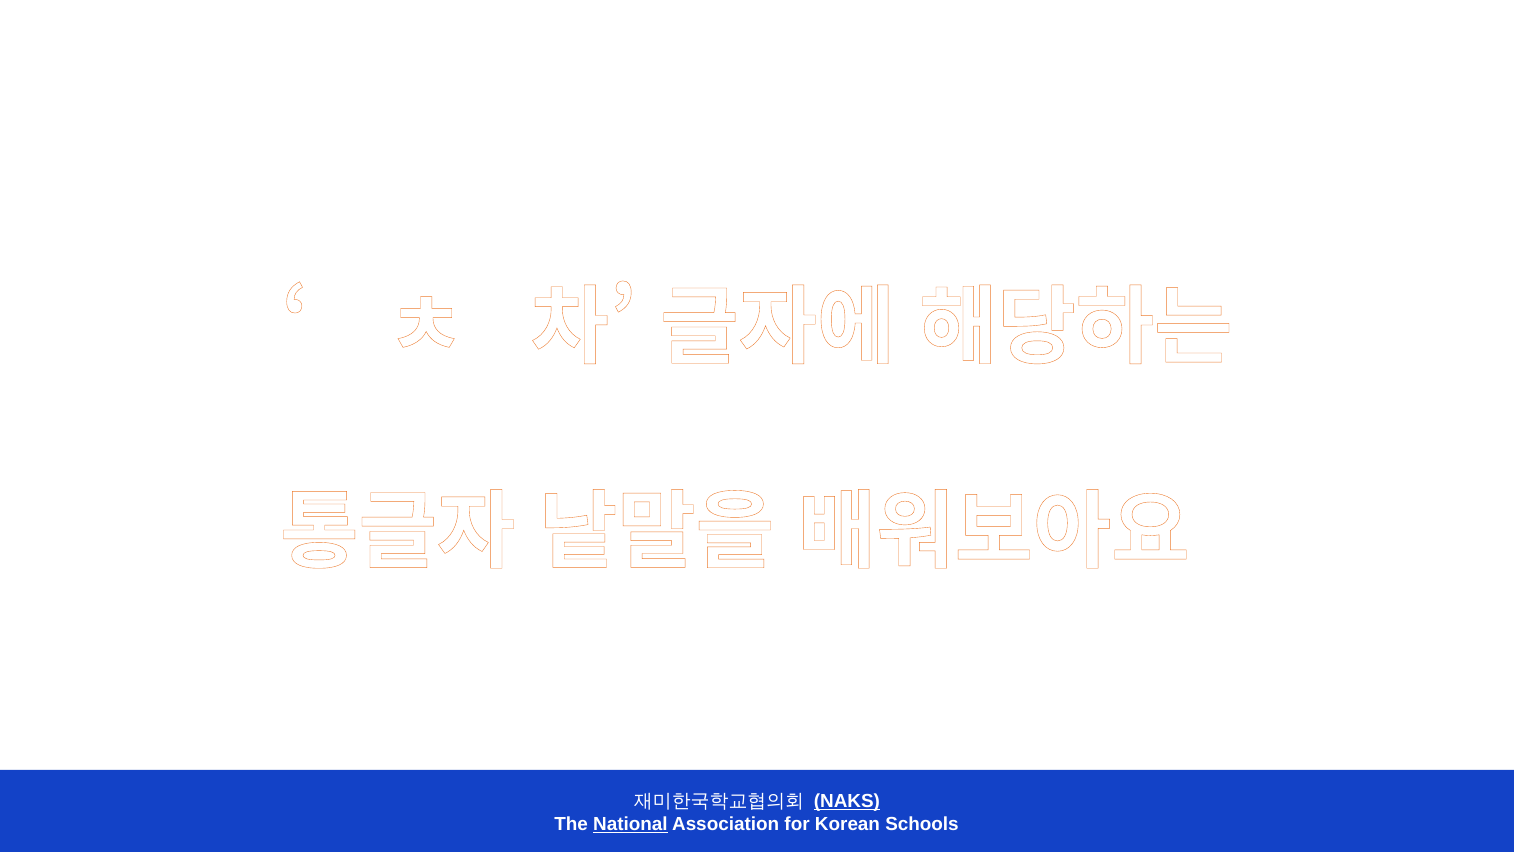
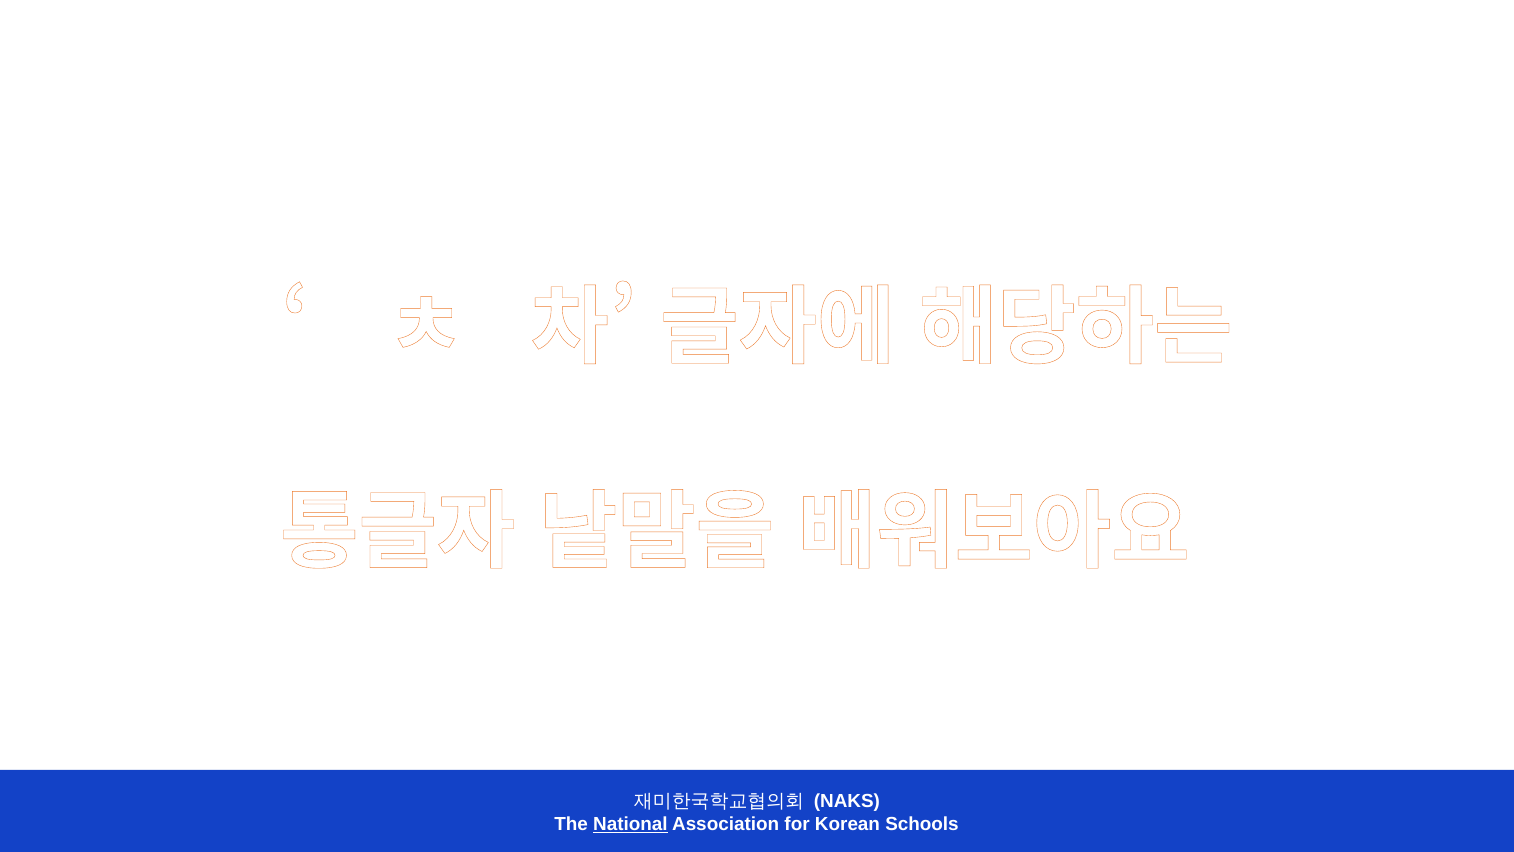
NAKS underline: present -> none
